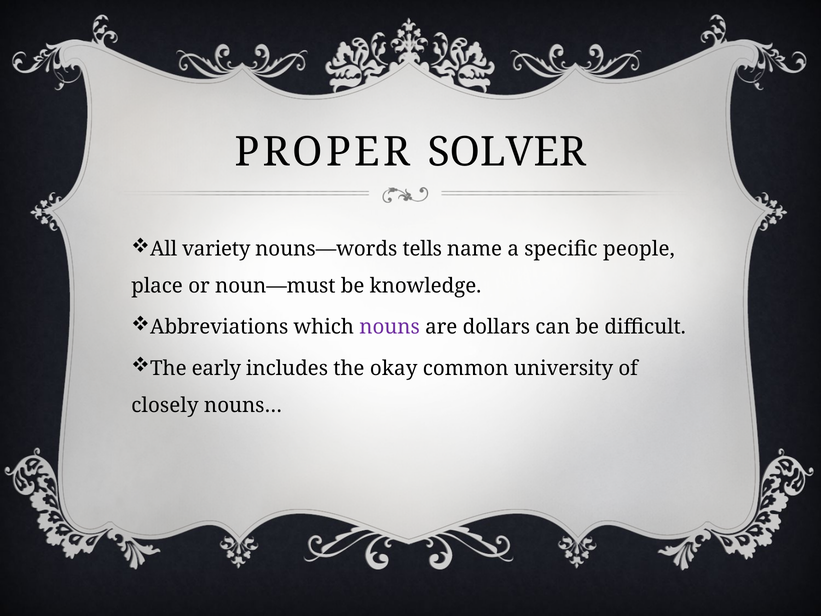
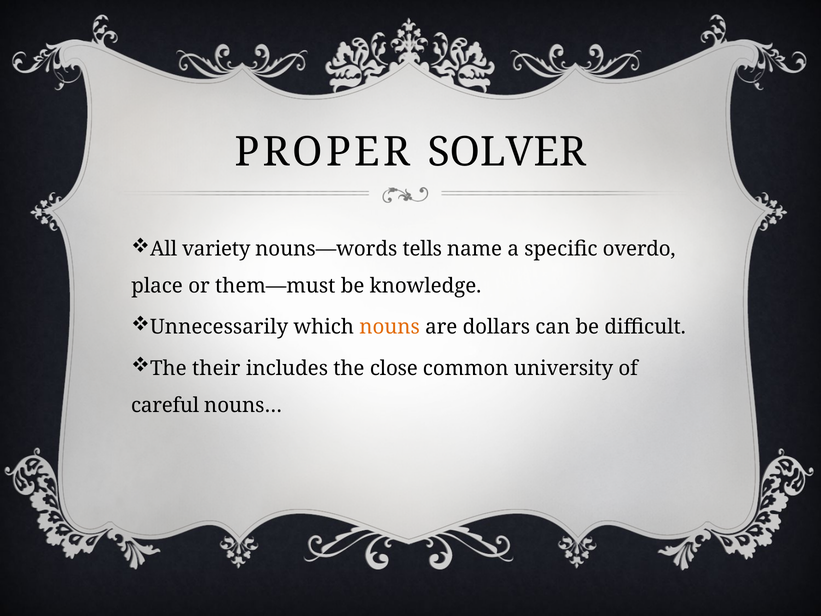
people: people -> overdo
noun—must: noun—must -> them—must
Abbreviations: Abbreviations -> Unnecessarily
nouns colour: purple -> orange
early: early -> their
okay: okay -> close
closely: closely -> careful
